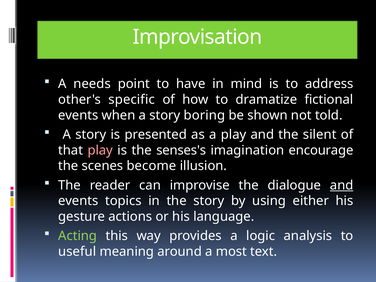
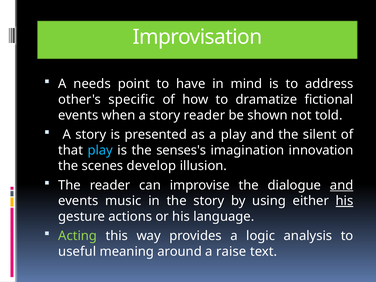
story boring: boring -> reader
play at (100, 150) colour: pink -> light blue
encourage: encourage -> innovation
become: become -> develop
topics: topics -> music
his at (345, 201) underline: none -> present
most: most -> raise
